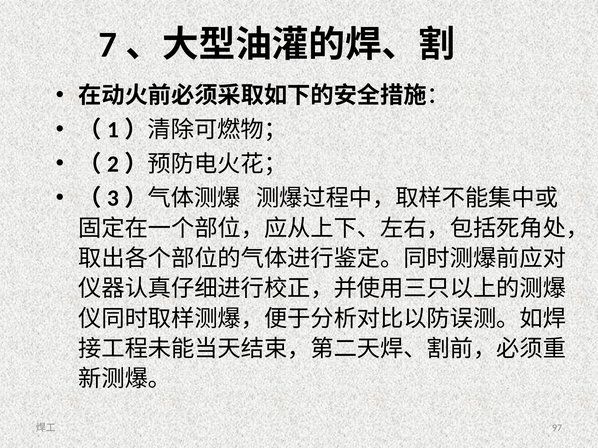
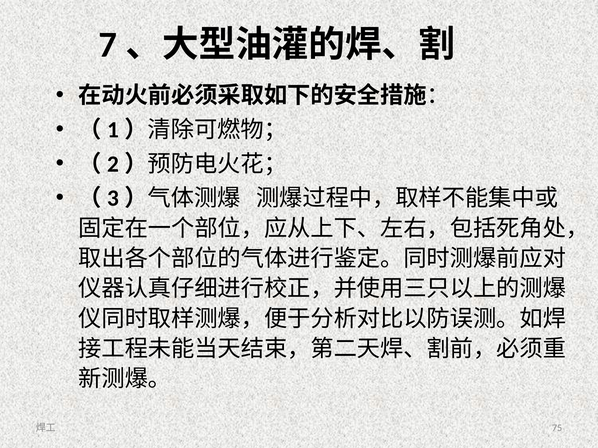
97: 97 -> 75
